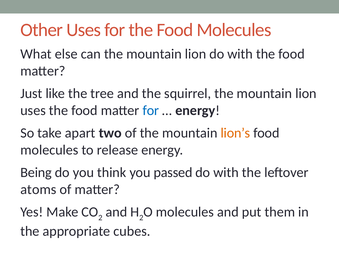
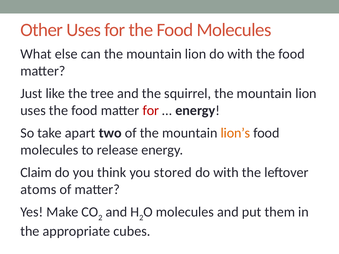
for at (151, 111) colour: blue -> red
Being: Being -> Claim
passed: passed -> stored
